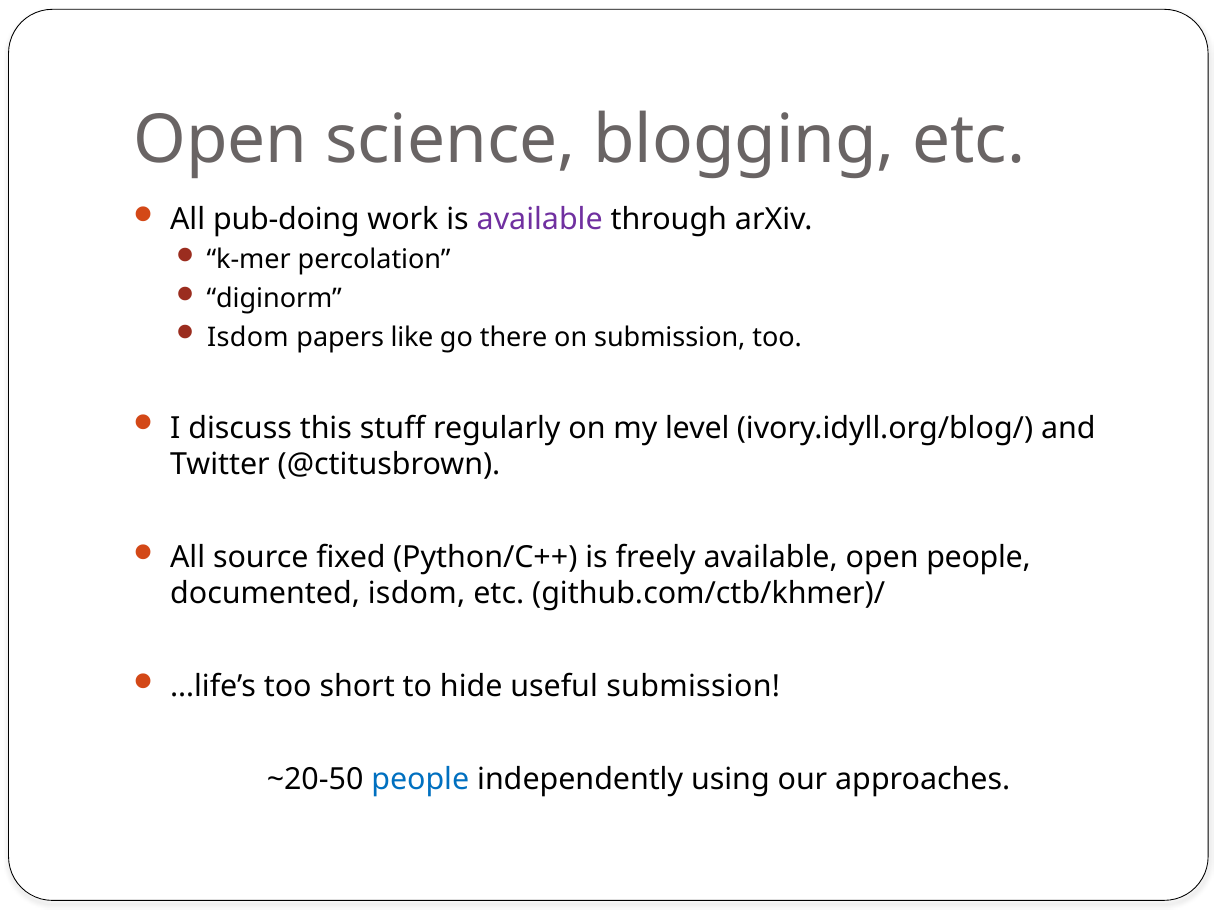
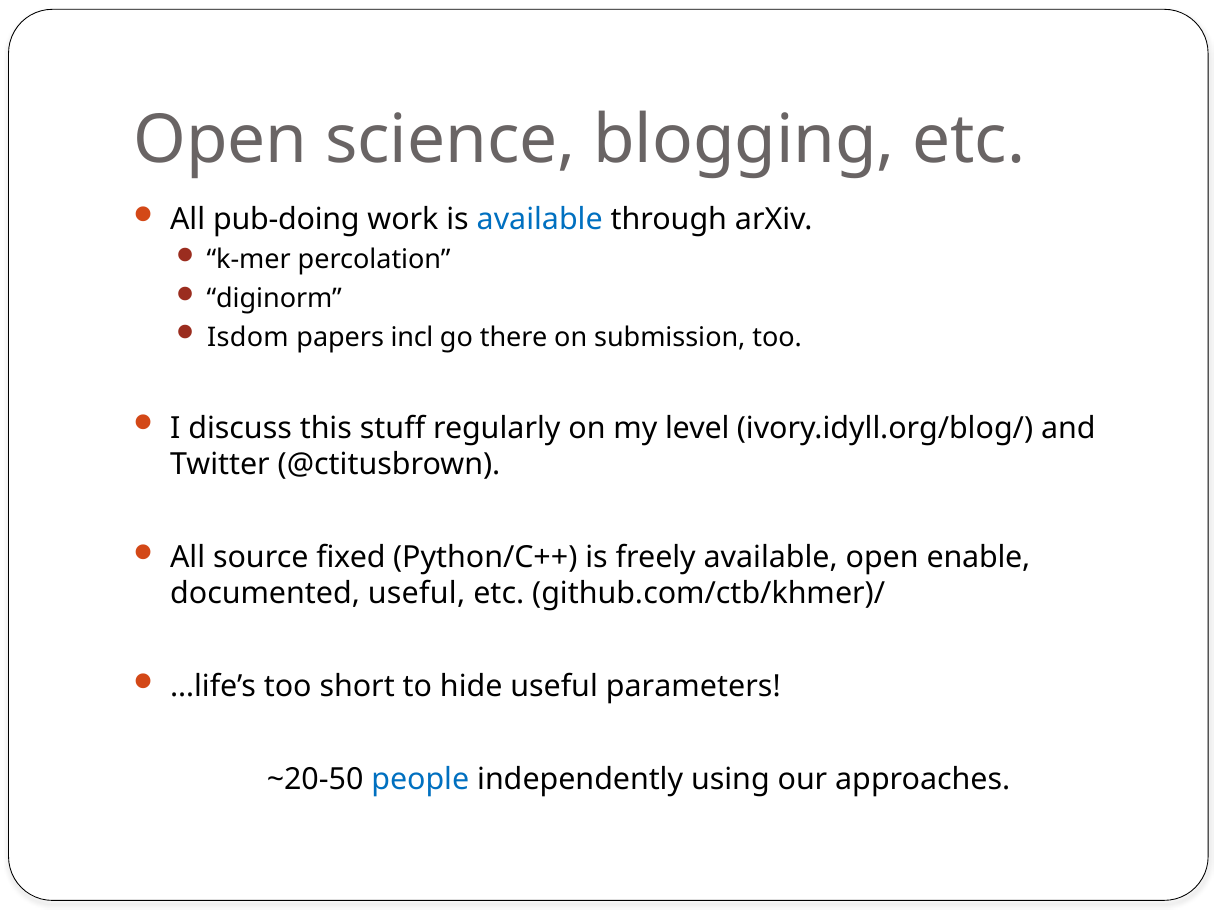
available at (540, 219) colour: purple -> blue
like: like -> incl
open people: people -> enable
documented isdom: isdom -> useful
useful submission: submission -> parameters
